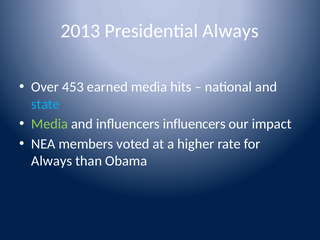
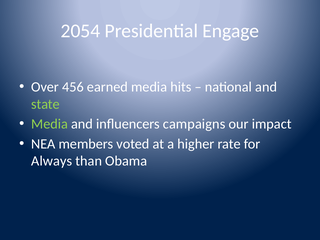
2013: 2013 -> 2054
Presidential Always: Always -> Engage
453: 453 -> 456
state colour: light blue -> light green
influencers influencers: influencers -> campaigns
